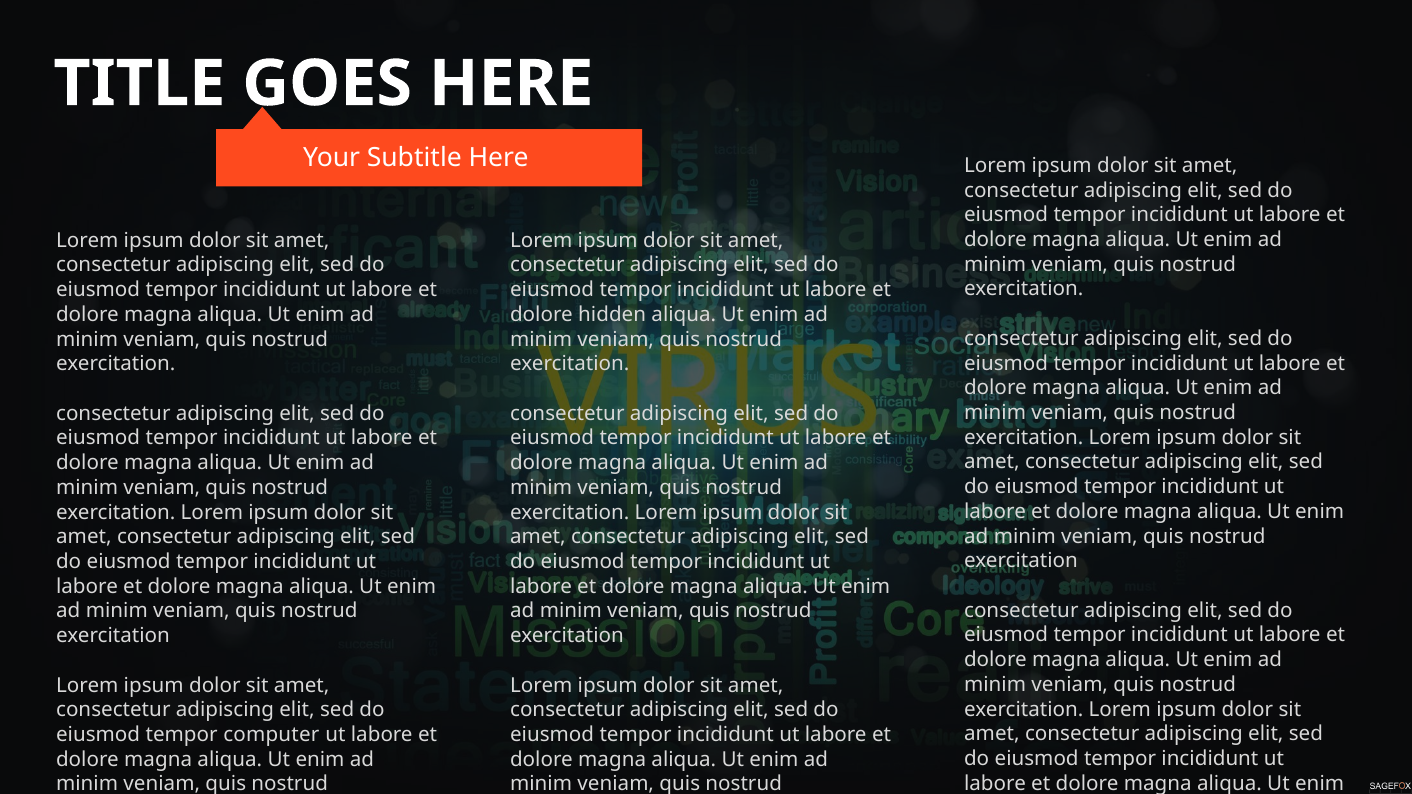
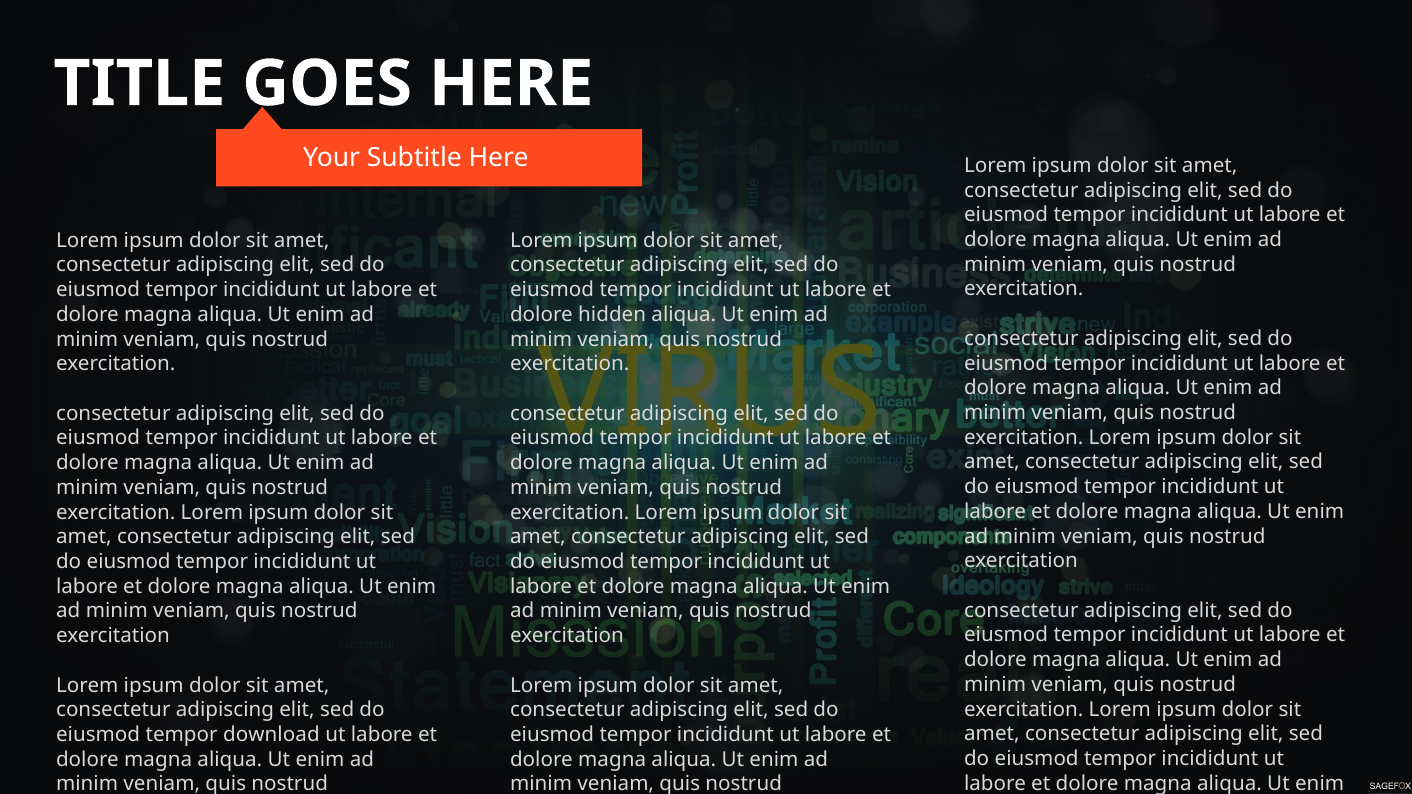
computer: computer -> download
